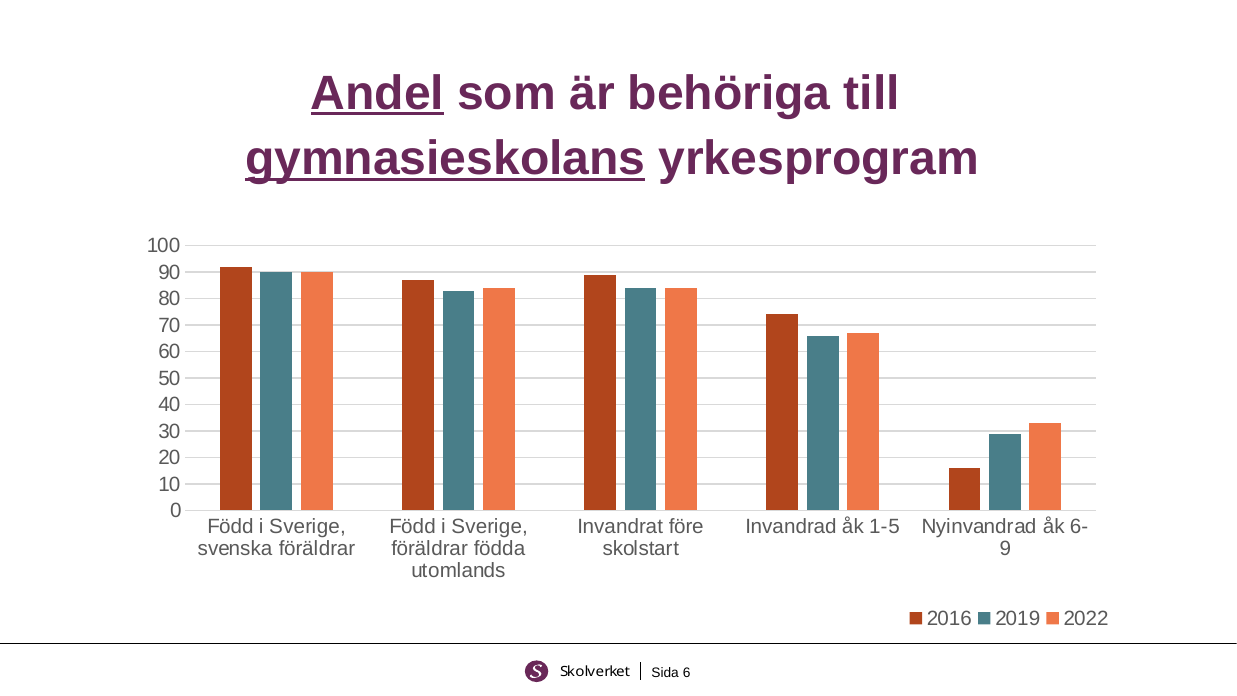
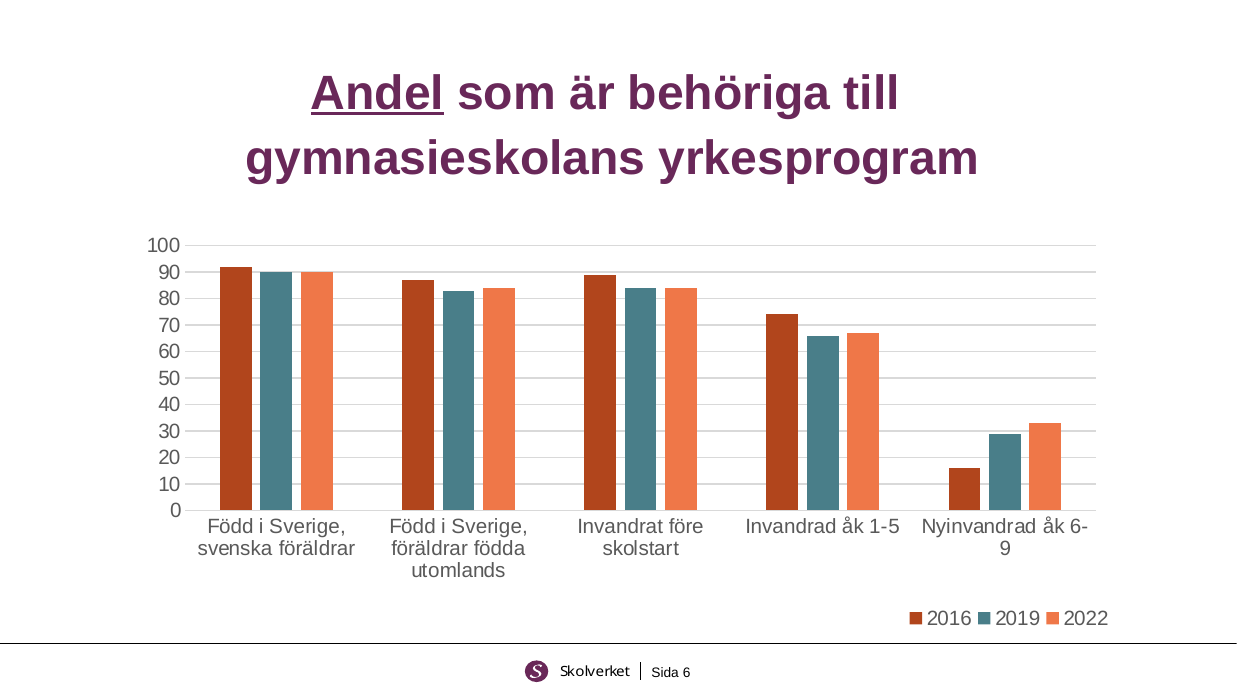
gymnasieskolans underline: present -> none
